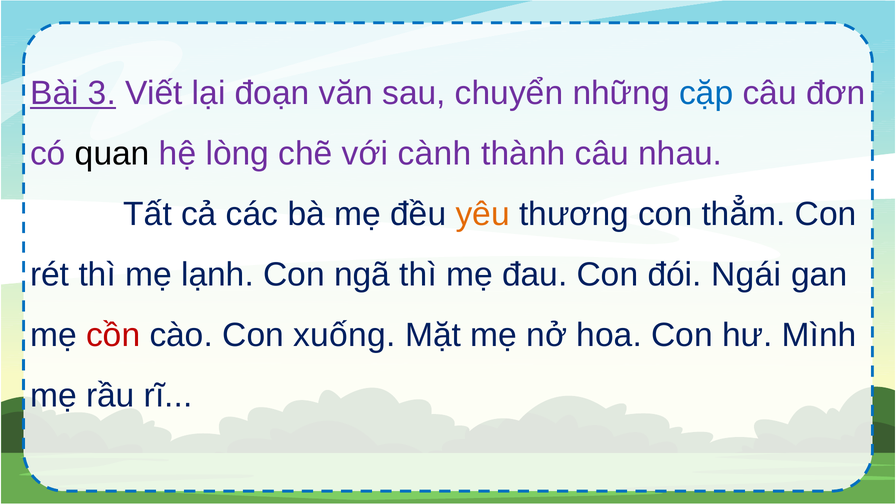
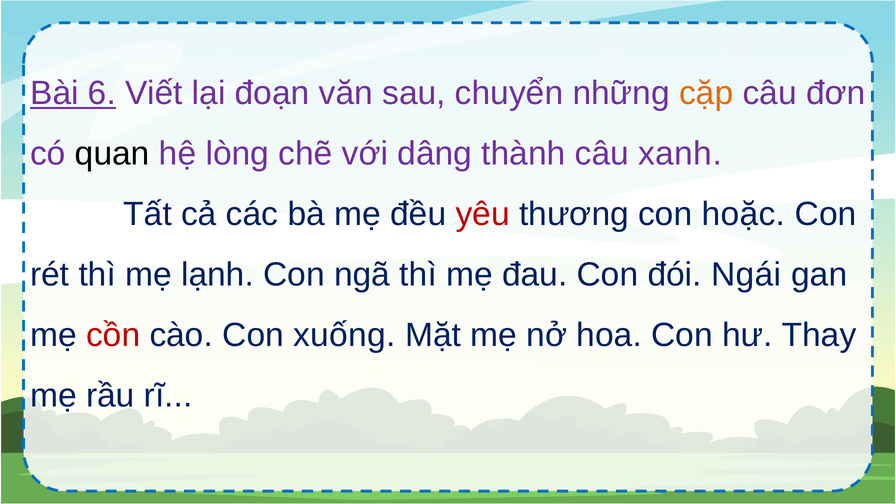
3: 3 -> 6
cặp colour: blue -> orange
cành: cành -> dâng
nhau: nhau -> xanh
yêu colour: orange -> red
thẳm: thẳm -> hoặc
Mình: Mình -> Thay
